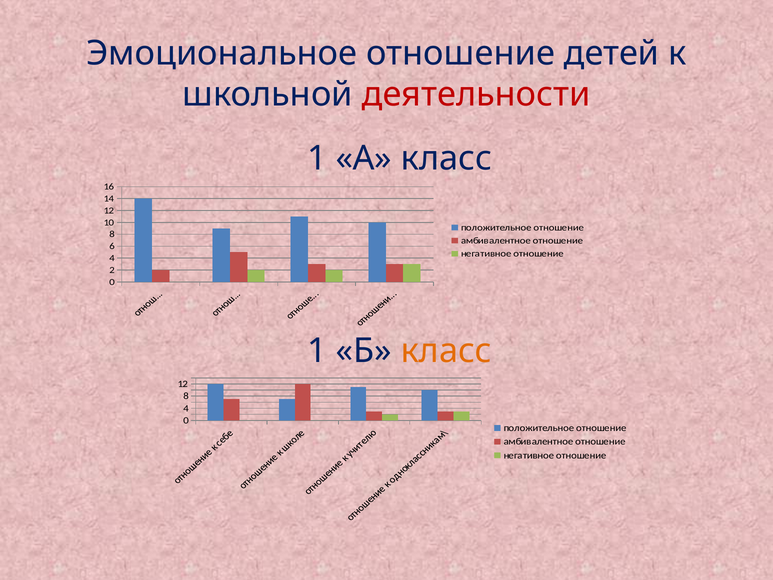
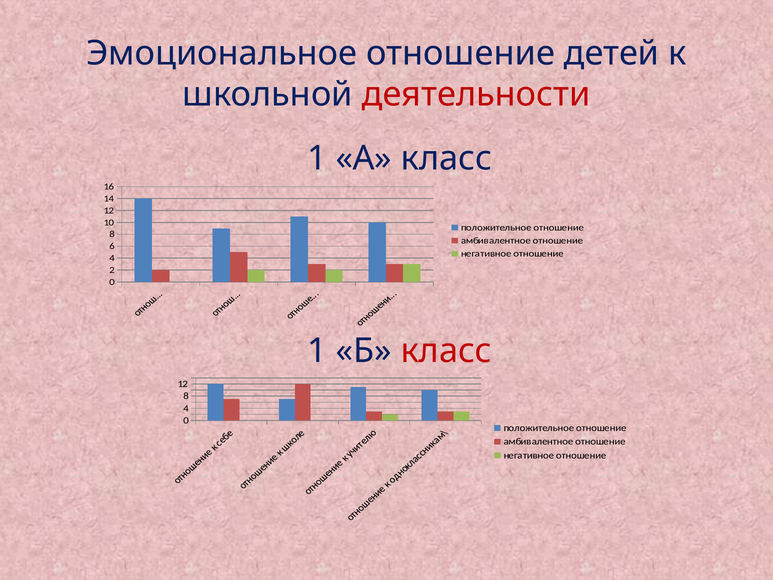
класс at (446, 351) colour: orange -> red
